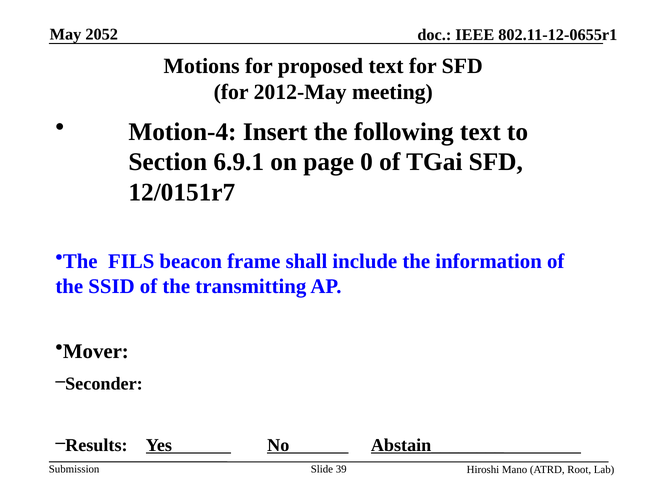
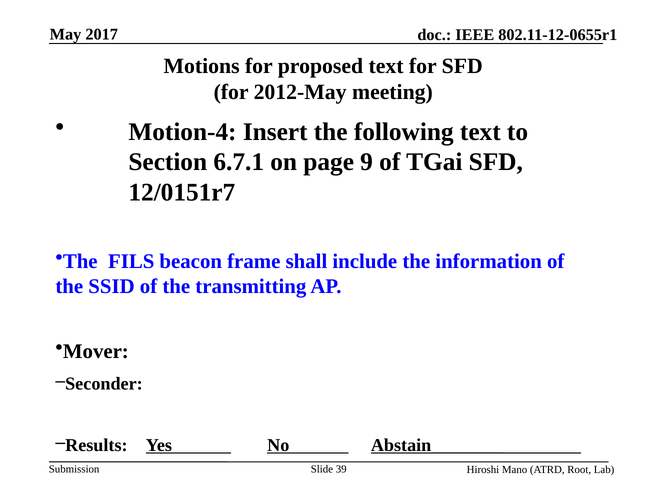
2052: 2052 -> 2017
6.9.1: 6.9.1 -> 6.7.1
0: 0 -> 9
